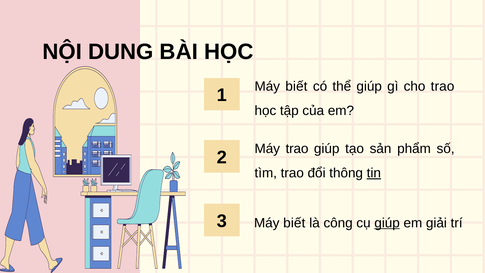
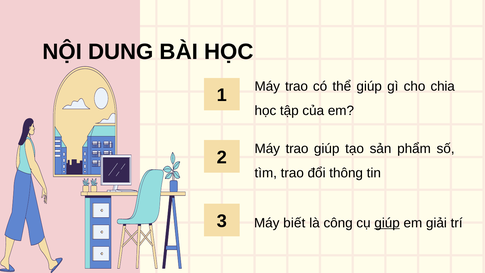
1 Máy biết: biết -> trao
cho trao: trao -> chia
tin underline: present -> none
